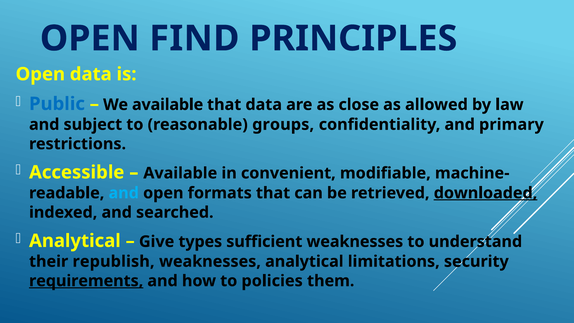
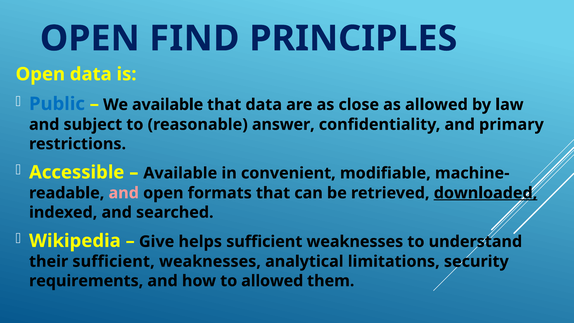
groups: groups -> answer
and at (124, 193) colour: light blue -> pink
Analytical at (75, 241): Analytical -> Wikipedia
types: types -> helps
their republish: republish -> sufficient
requirements underline: present -> none
to policies: policies -> allowed
